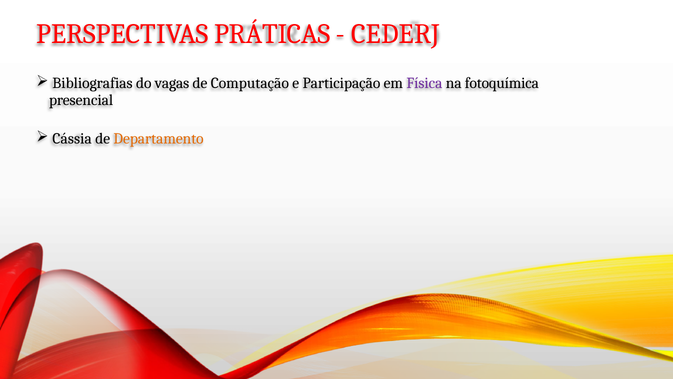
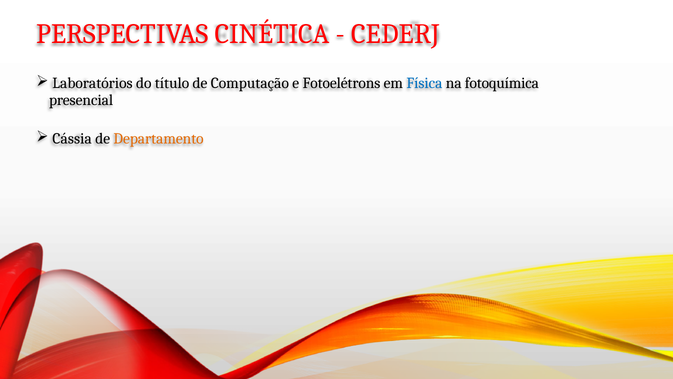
PRÁTICAS: PRÁTICAS -> CINÉTICA
Bibliografias: Bibliografias -> Laboratórios
vagas: vagas -> título
Participação: Participação -> Fotoelétrons
Física colour: purple -> blue
